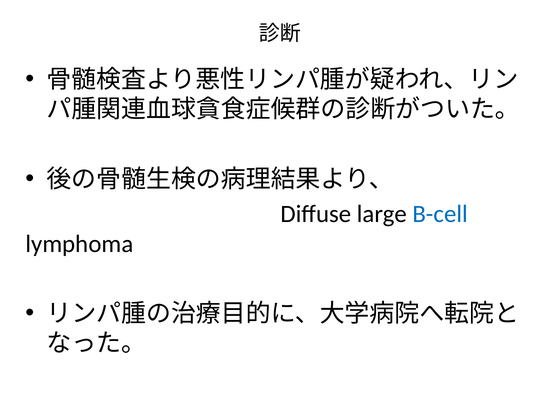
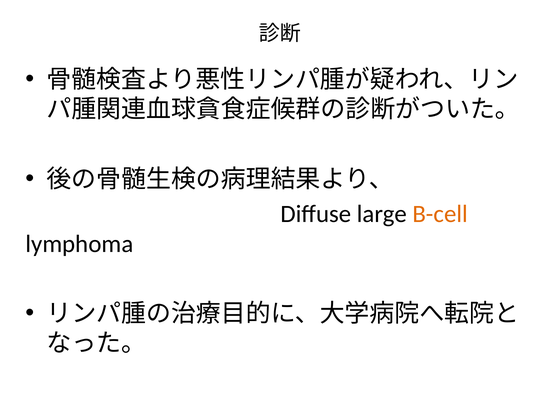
B-cell colour: blue -> orange
